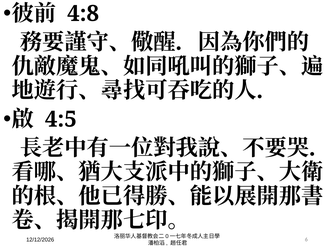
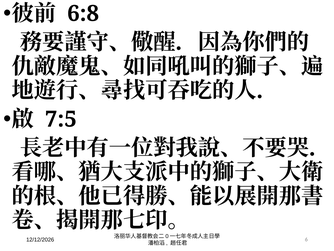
4:8: 4:8 -> 6:8
4:5: 4:5 -> 7:5
